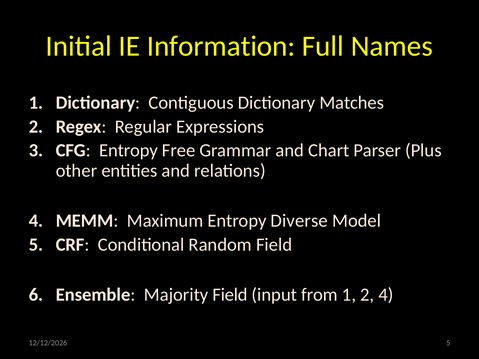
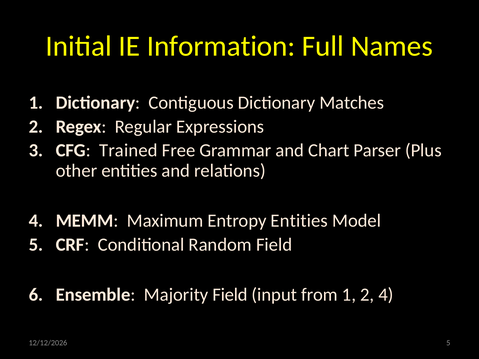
CFG Entropy: Entropy -> Trained
Entropy Diverse: Diverse -> Entities
